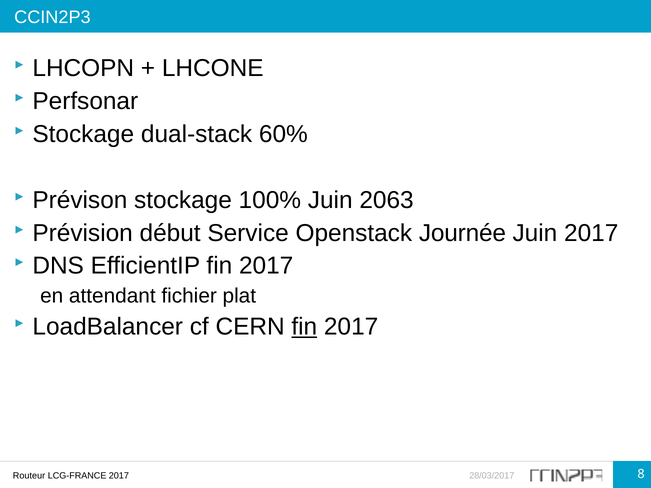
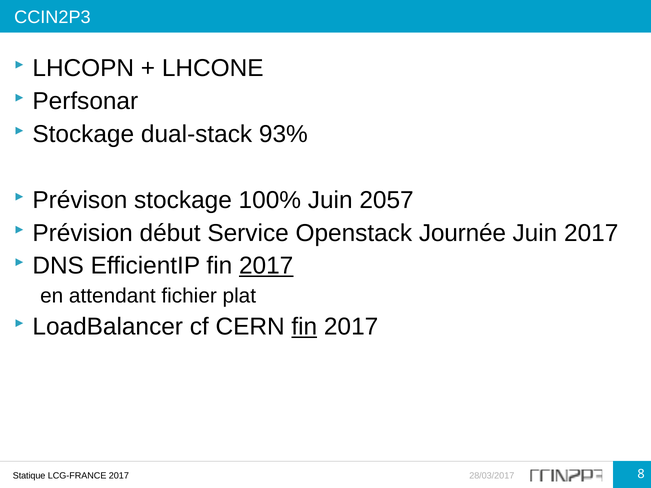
60%: 60% -> 93%
2063: 2063 -> 2057
2017 at (266, 266) underline: none -> present
Routeur: Routeur -> Statique
